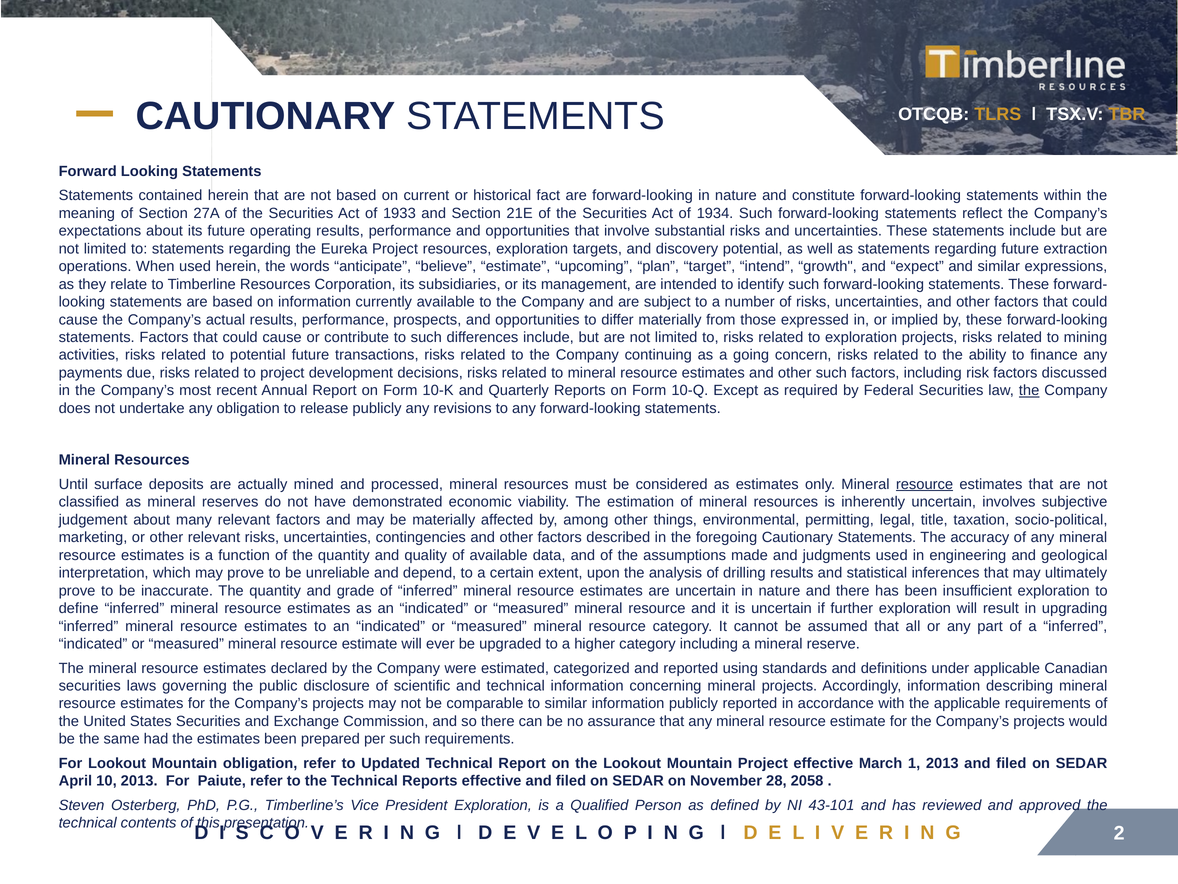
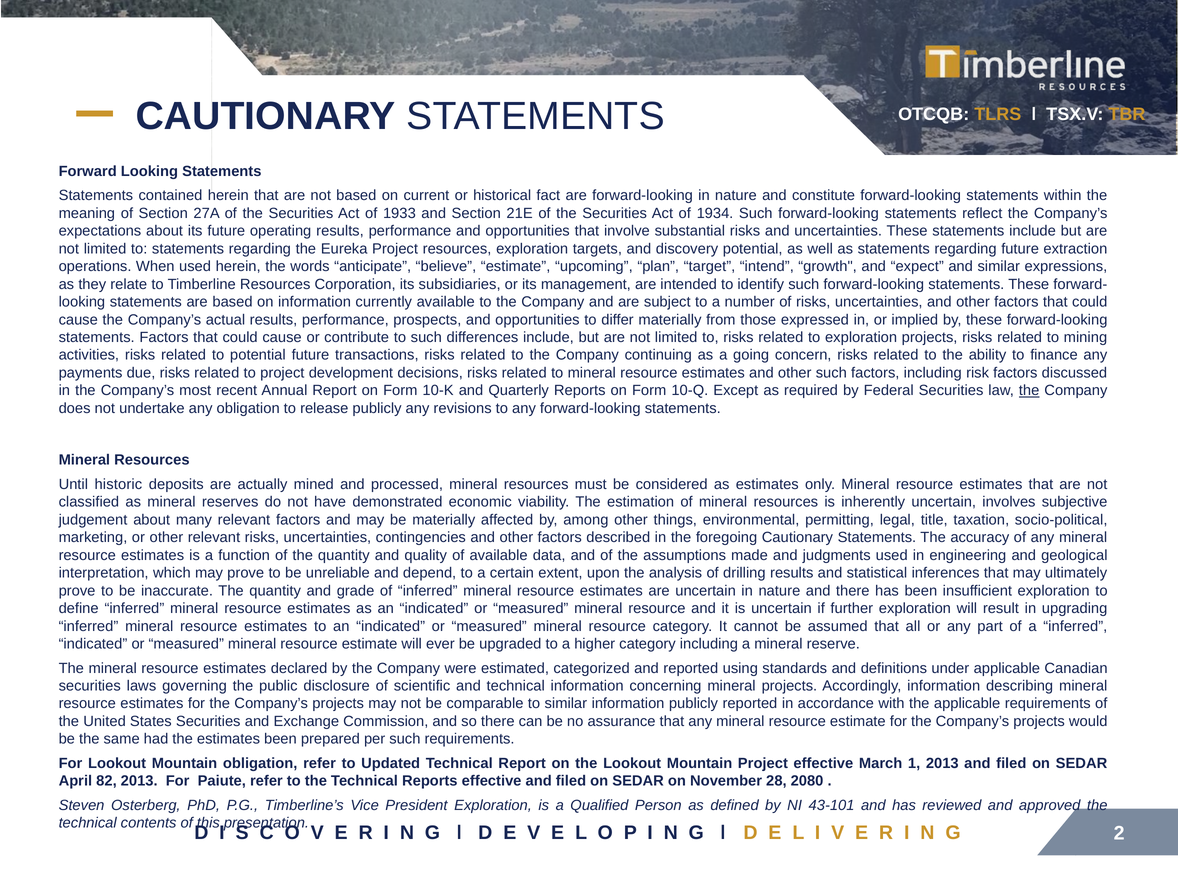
surface: surface -> historic
resource at (925, 484) underline: present -> none
10: 10 -> 82
2058: 2058 -> 2080
